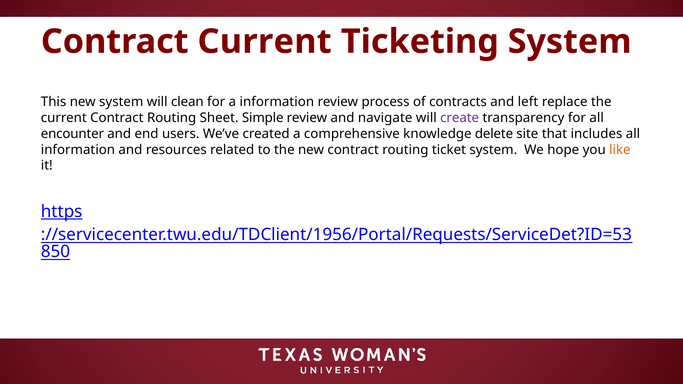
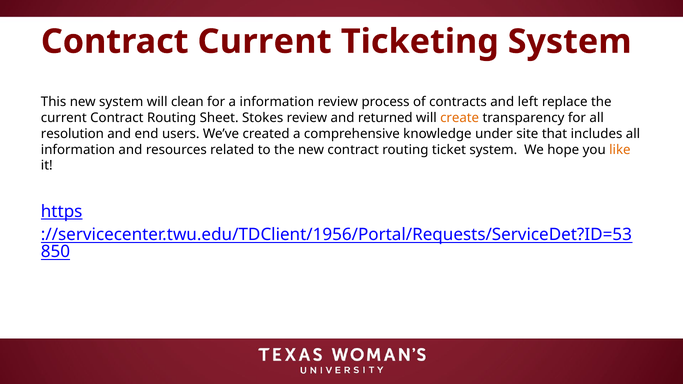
Simple: Simple -> Stokes
navigate: navigate -> returned
create colour: purple -> orange
encounter: encounter -> resolution
delete: delete -> under
